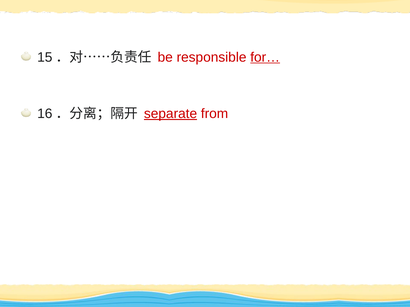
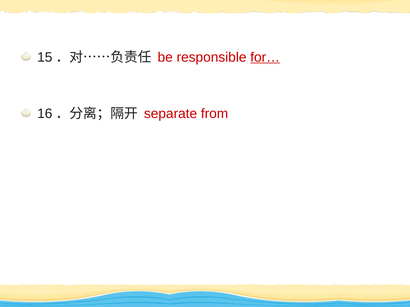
separate underline: present -> none
